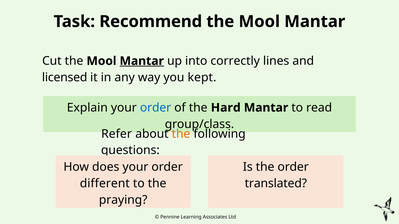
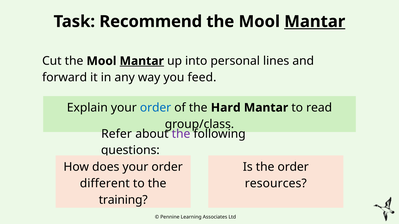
Mantar at (315, 22) underline: none -> present
correctly: correctly -> personal
licensed: licensed -> forward
kept: kept -> feed
the at (181, 134) colour: orange -> purple
translated: translated -> resources
praying: praying -> training
